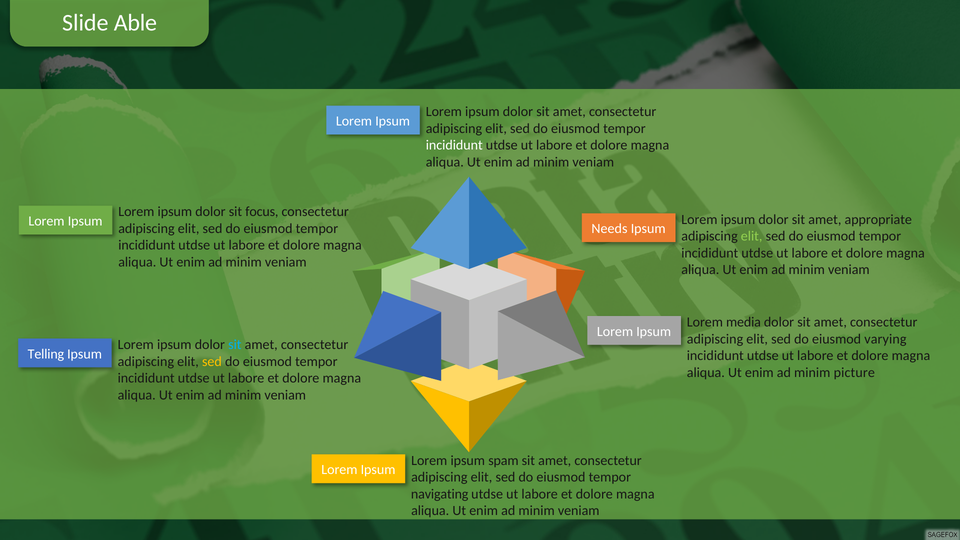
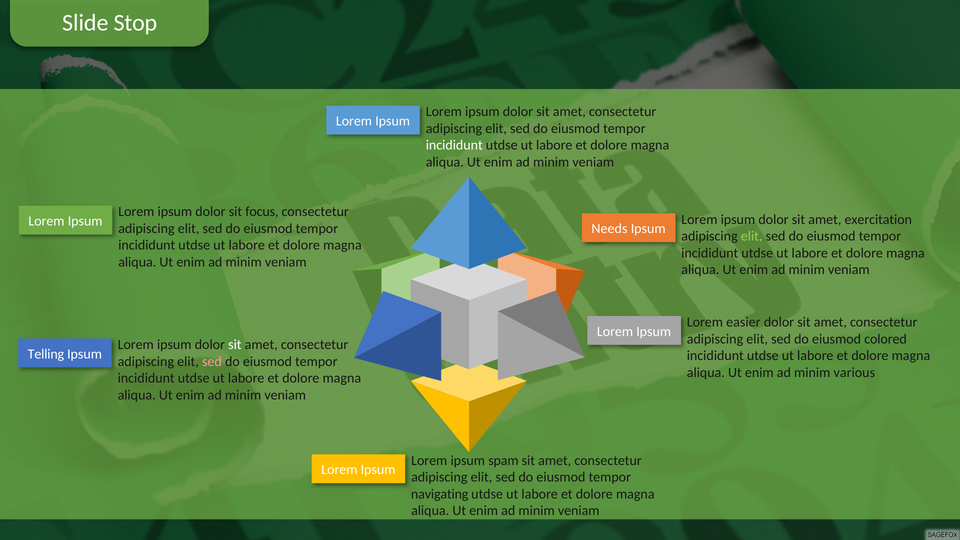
Able: Able -> Stop
appropriate: appropriate -> exercitation
media: media -> easier
varying: varying -> colored
sit at (235, 345) colour: light blue -> white
sed at (212, 361) colour: yellow -> pink
picture: picture -> various
